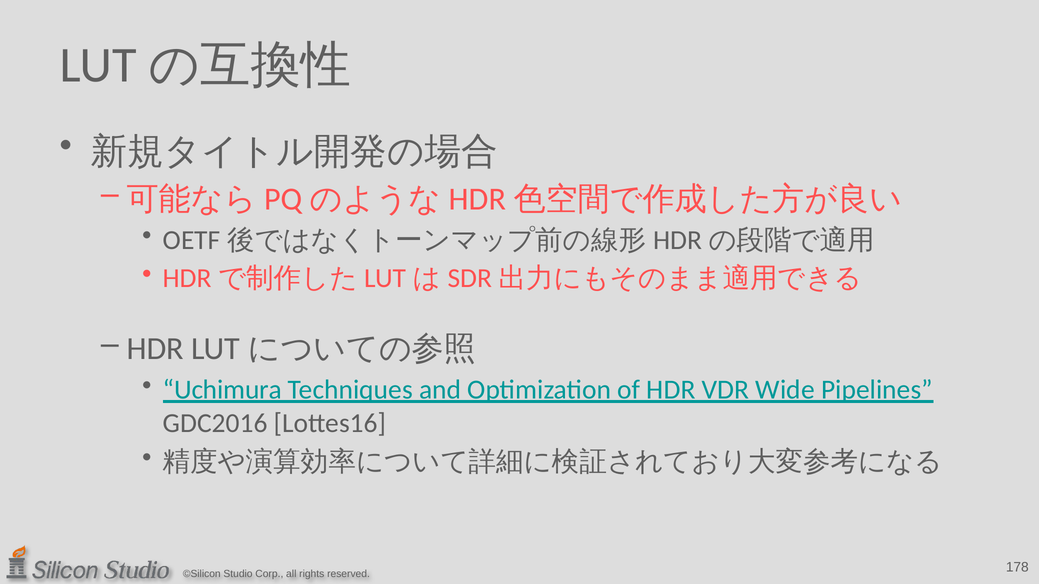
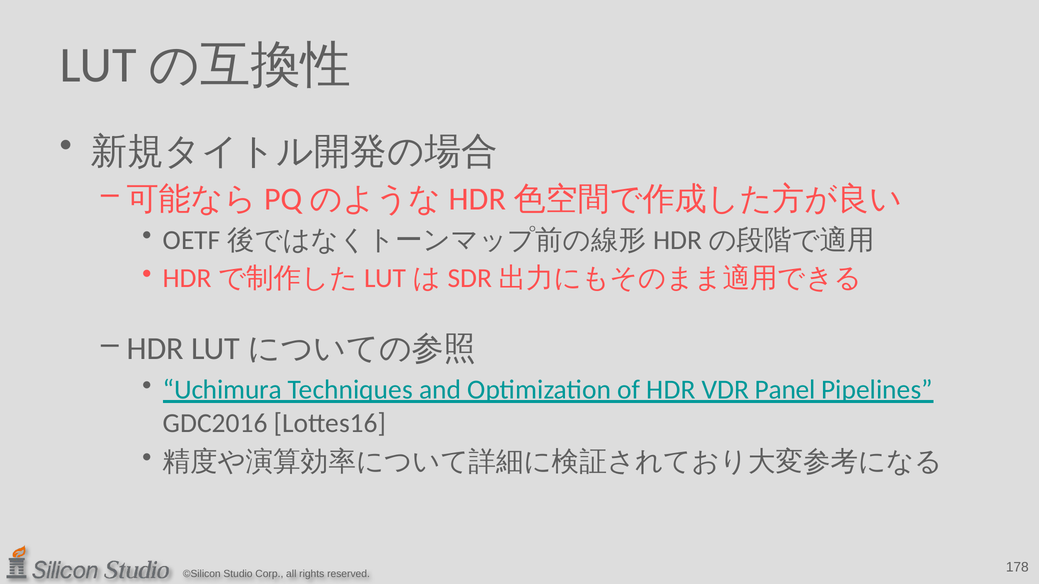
Wide: Wide -> Panel
